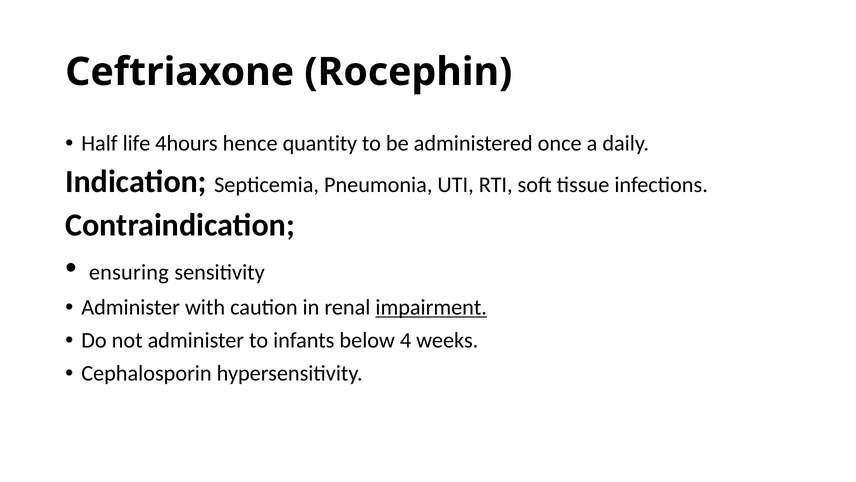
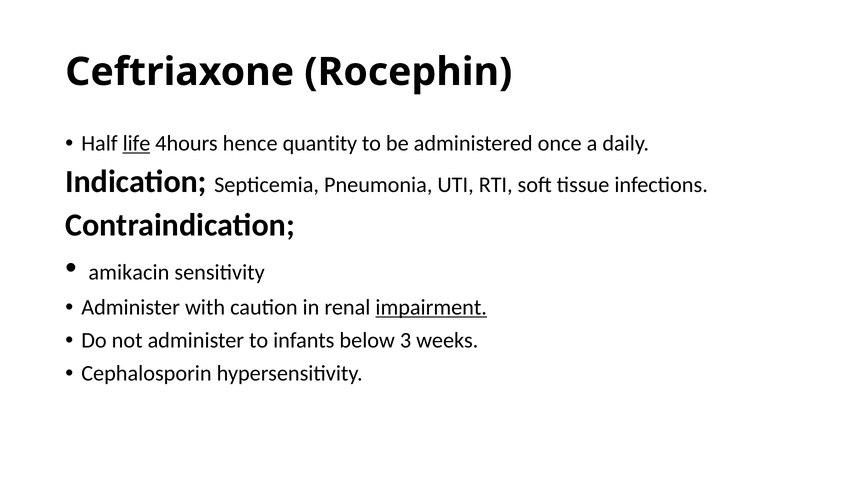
life underline: none -> present
ensuring: ensuring -> amikacin
4: 4 -> 3
